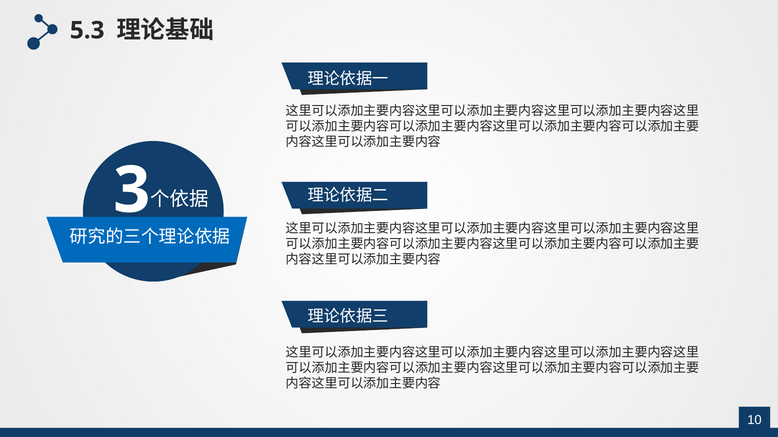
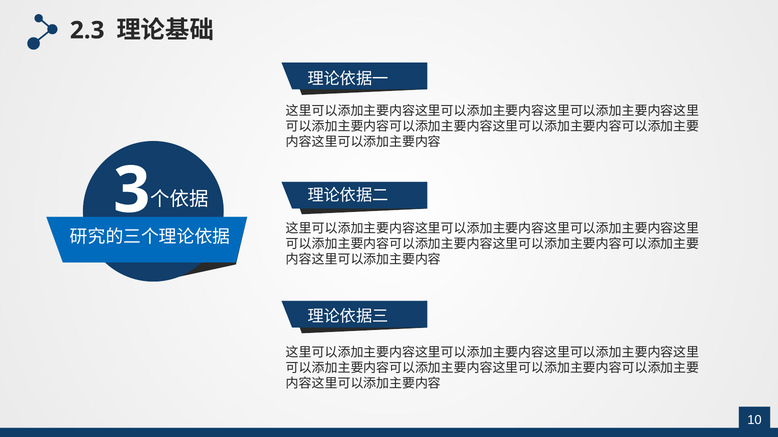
5.3: 5.3 -> 2.3
